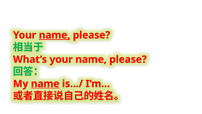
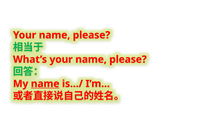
name at (55, 35) underline: present -> none
